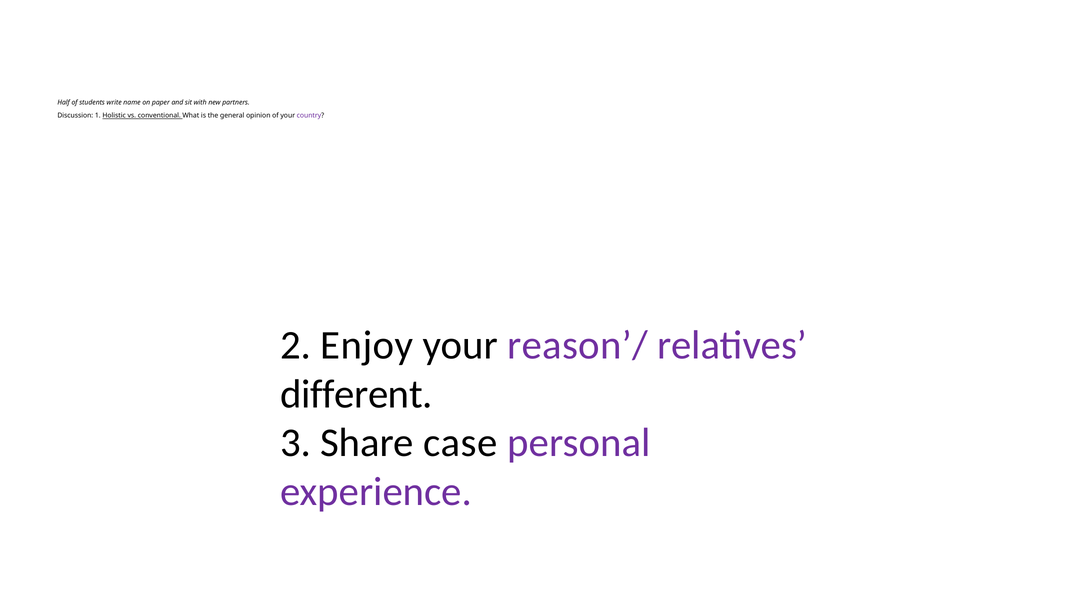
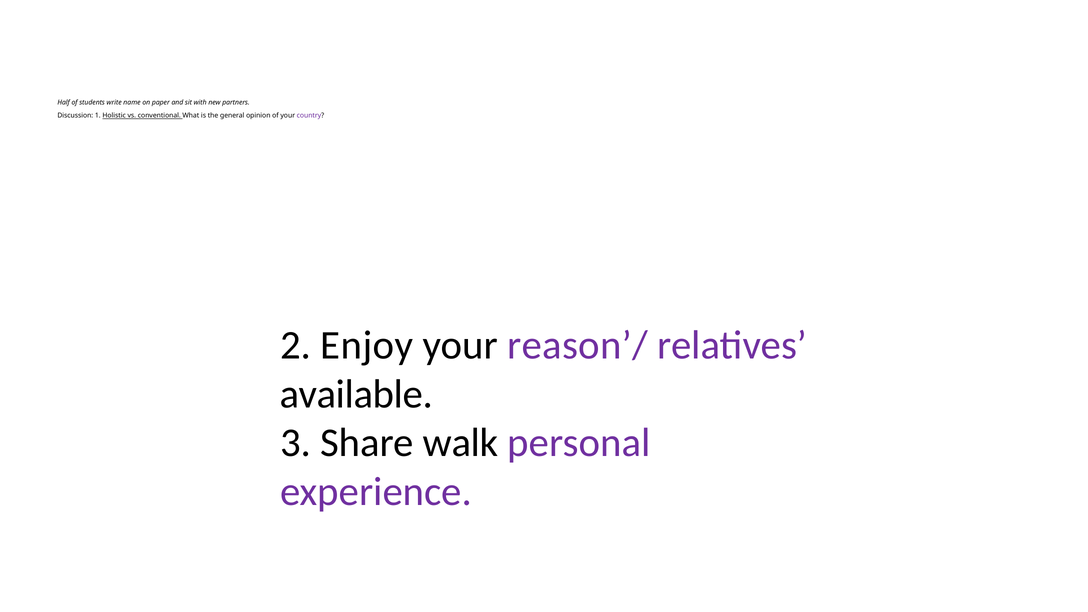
different: different -> available
case: case -> walk
